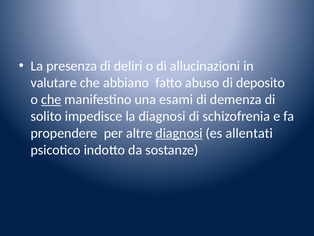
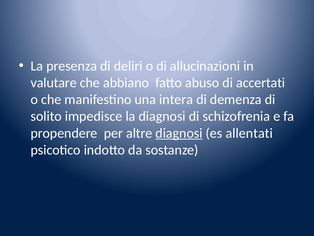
deposito: deposito -> accertati
che at (51, 99) underline: present -> none
esami: esami -> intera
